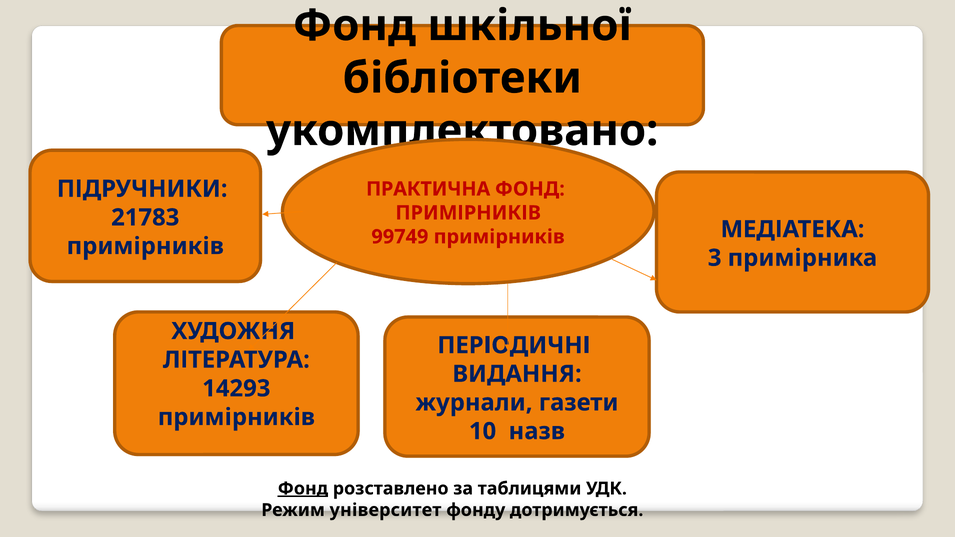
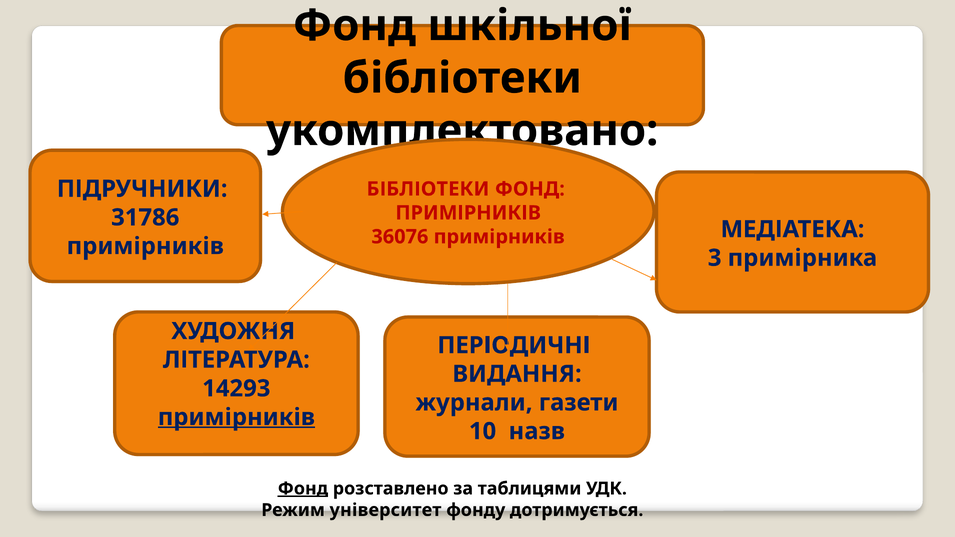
ПРАКТИЧНА at (428, 189): ПРАКТИЧНА -> БІБЛІОТЕКИ
21783: 21783 -> 31786
99749: 99749 -> 36076
примірників at (236, 417) underline: none -> present
